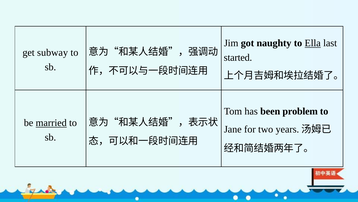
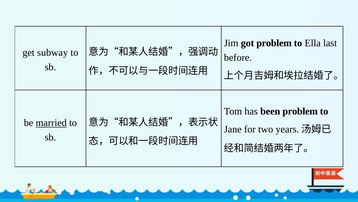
got naughty: naughty -> problem
Ella underline: present -> none
started: started -> before
